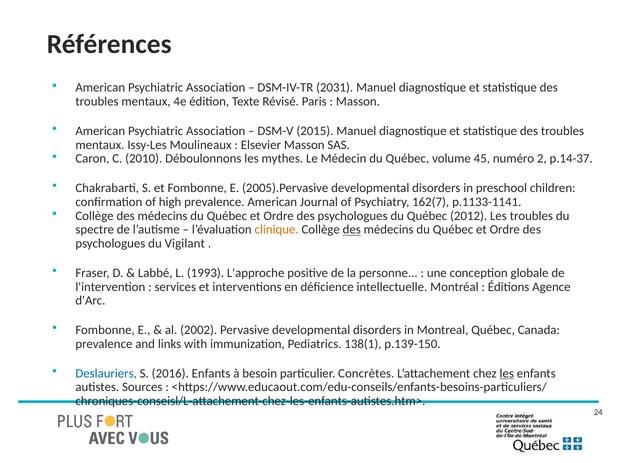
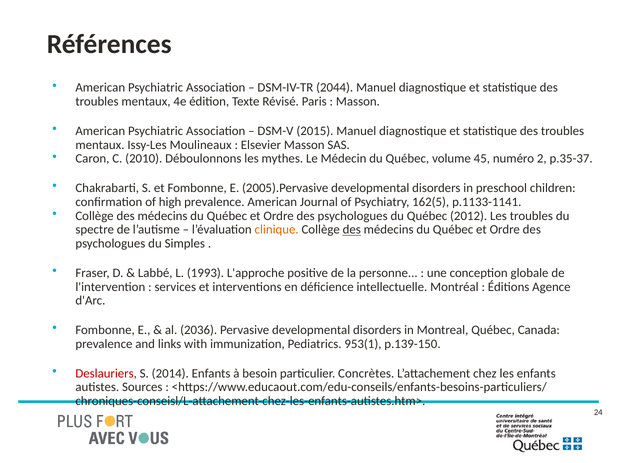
2031: 2031 -> 2044
p.14-37: p.14-37 -> p.35-37
162(7: 162(7 -> 162(5
Vigilant: Vigilant -> Simples
2002: 2002 -> 2036
138(1: 138(1 -> 953(1
Deslauriers colour: blue -> red
2016: 2016 -> 2014
les at (507, 373) underline: present -> none
